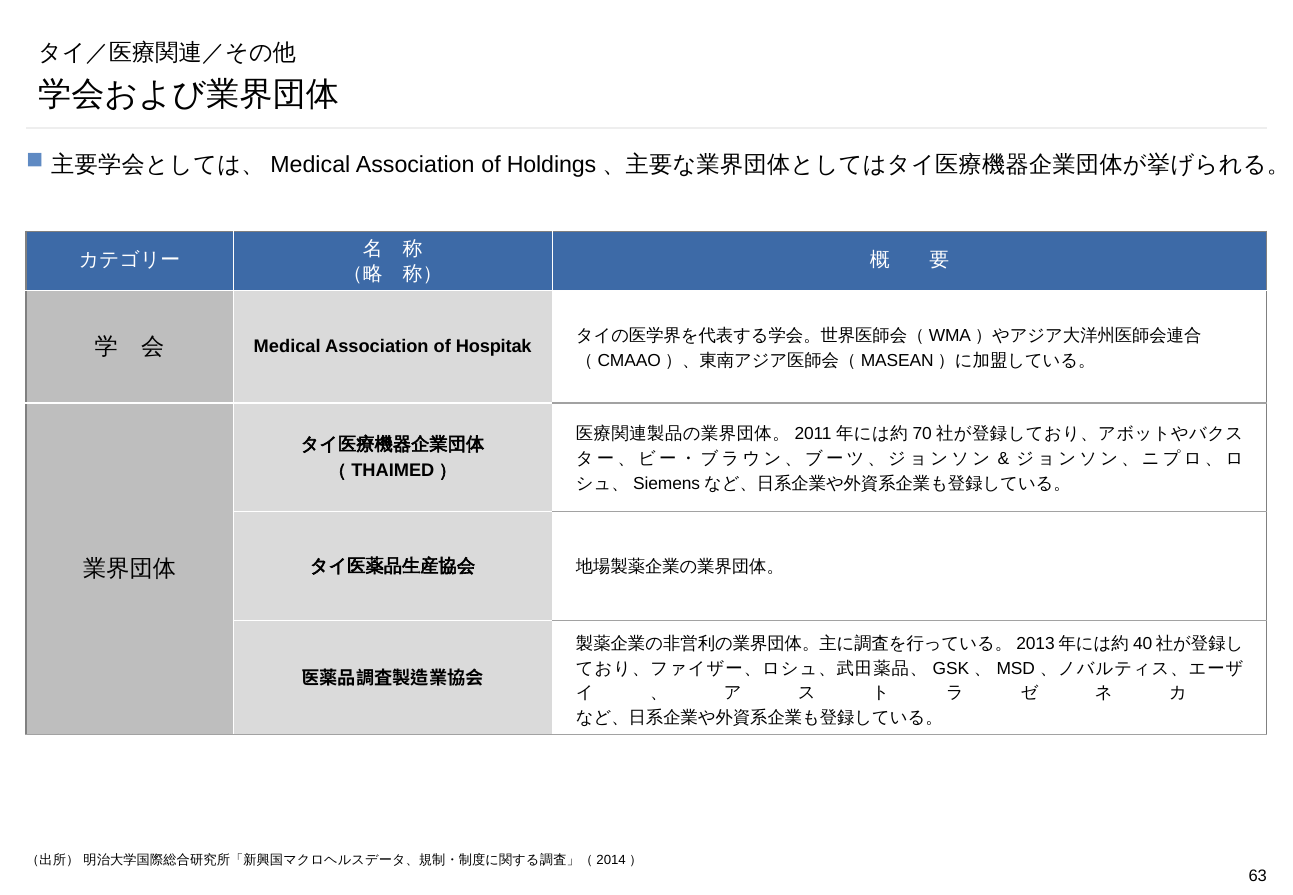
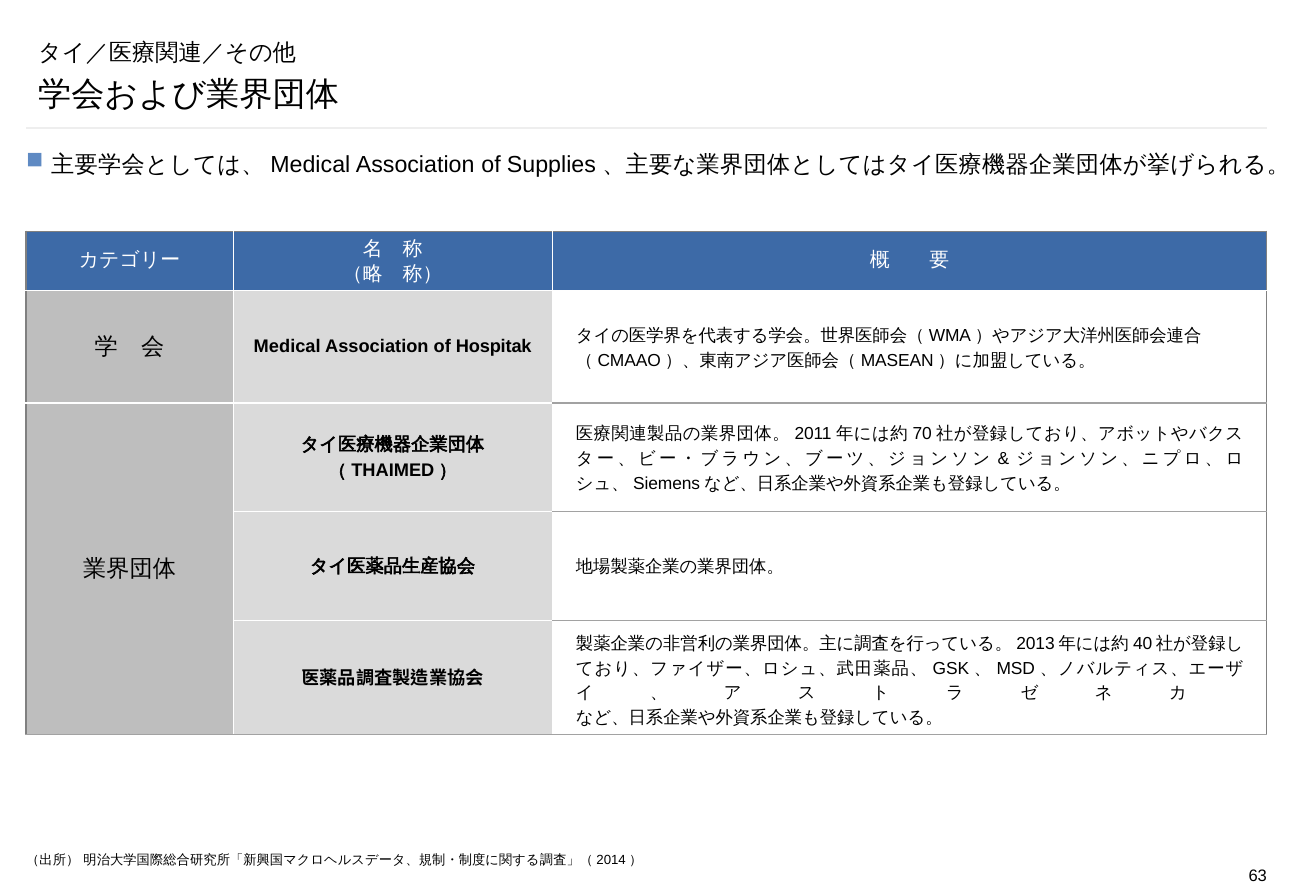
Holdings: Holdings -> Supplies
